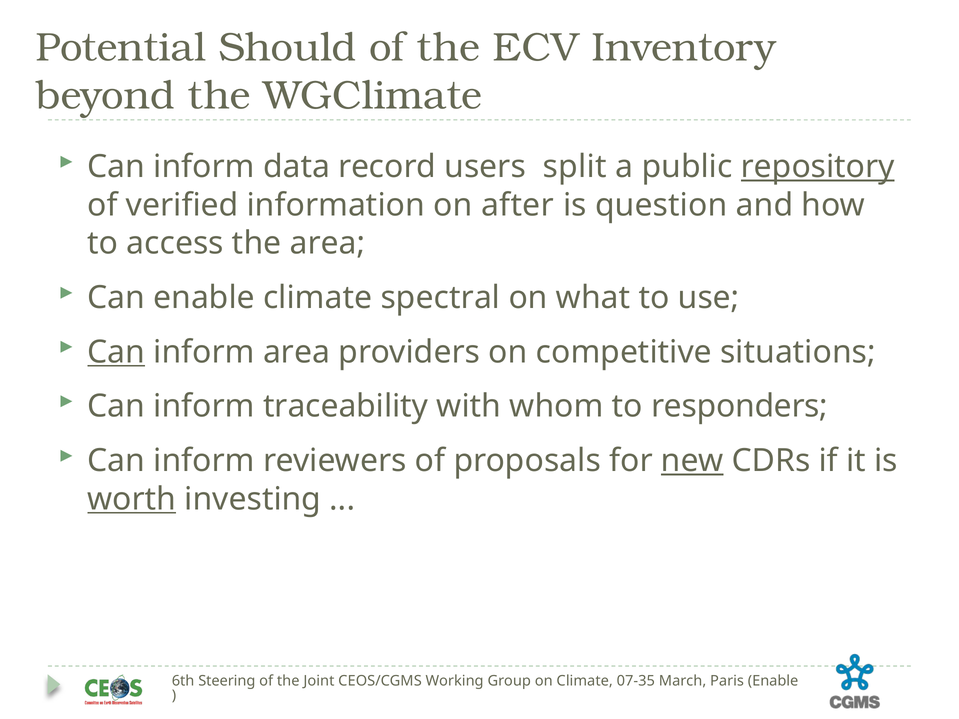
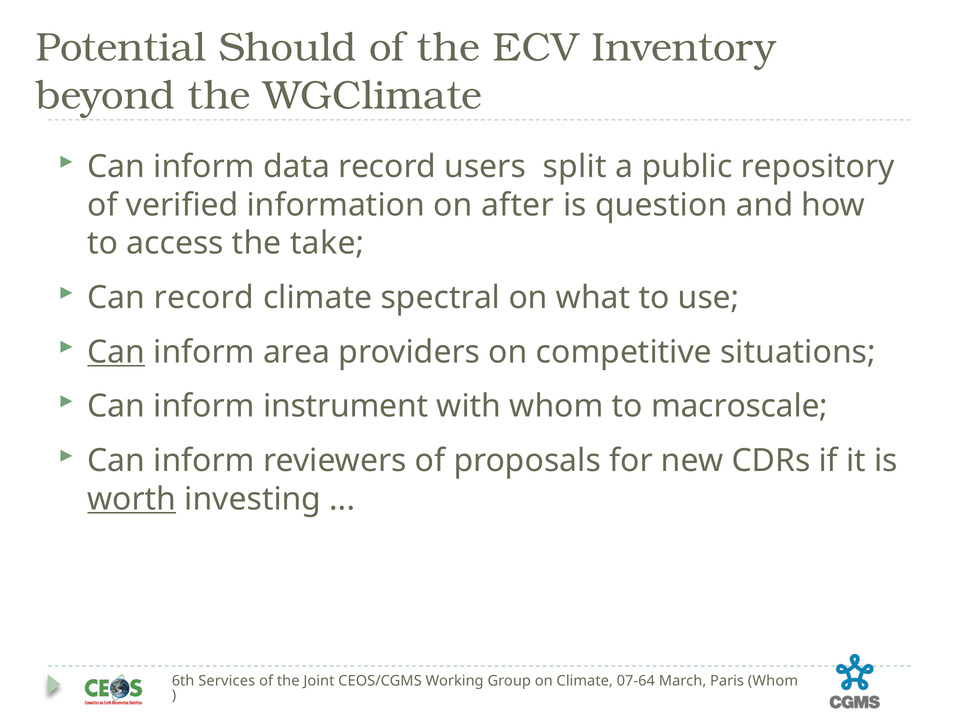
repository underline: present -> none
the area: area -> take
Can enable: enable -> record
traceability: traceability -> instrument
responders: responders -> macroscale
new underline: present -> none
Steering: Steering -> Services
07-35: 07-35 -> 07-64
Paris Enable: Enable -> Whom
